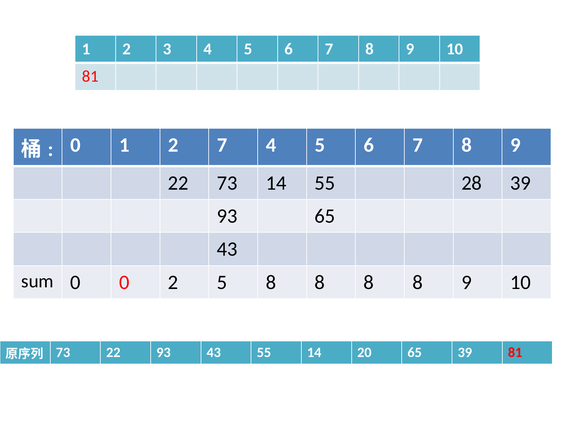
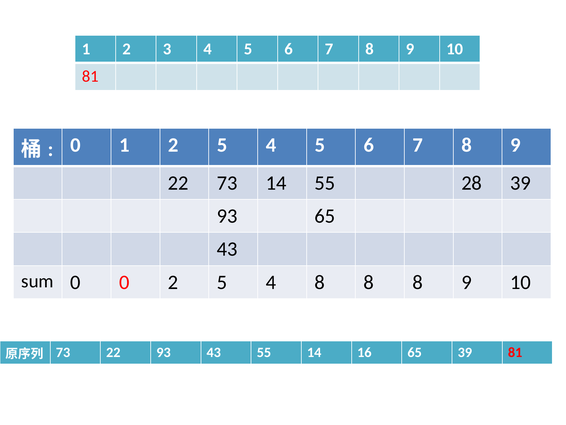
1 2 7: 7 -> 5
0 2 5 8: 8 -> 4
20: 20 -> 16
